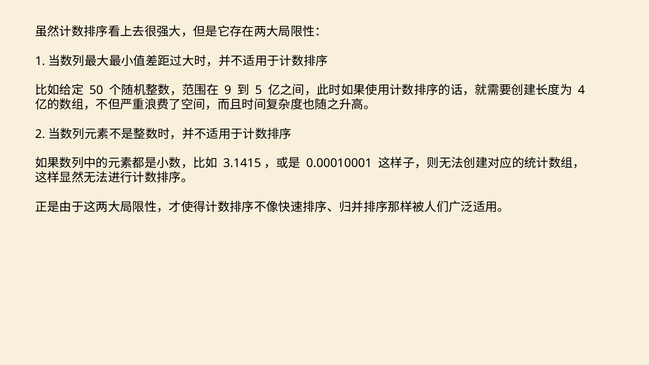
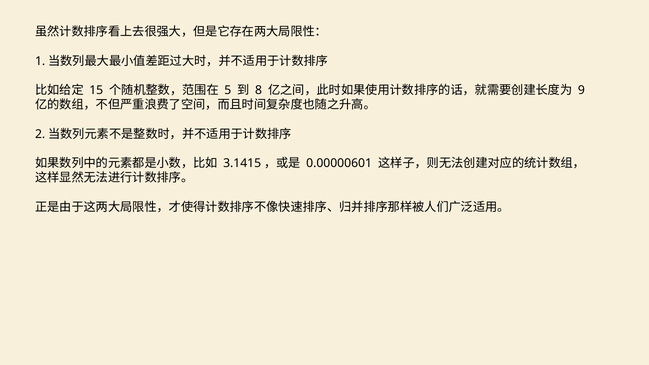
50: 50 -> 15
9: 9 -> 5
5: 5 -> 8
4: 4 -> 9
0.00010001: 0.00010001 -> 0.00000601
